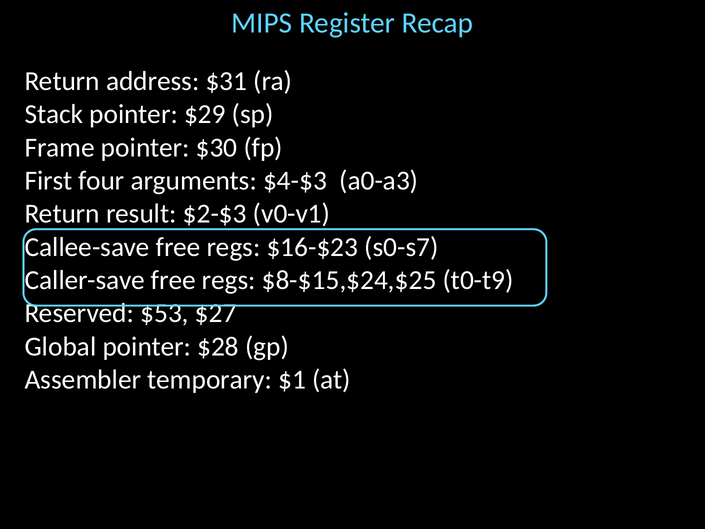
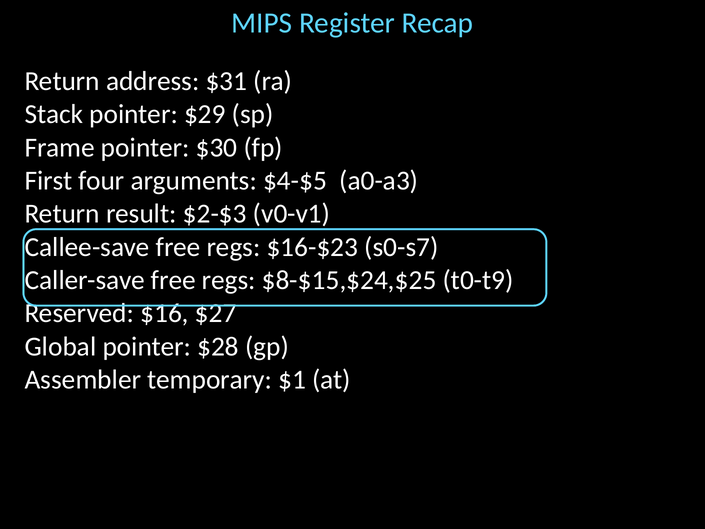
$4-$3: $4-$3 -> $4-$5
$53: $53 -> $16
